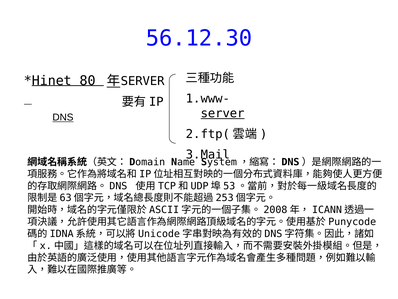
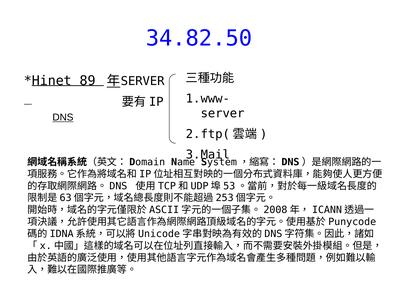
56.12.30: 56.12.30 -> 34.82.50
80: 80 -> 89
server at (223, 113) underline: present -> none
